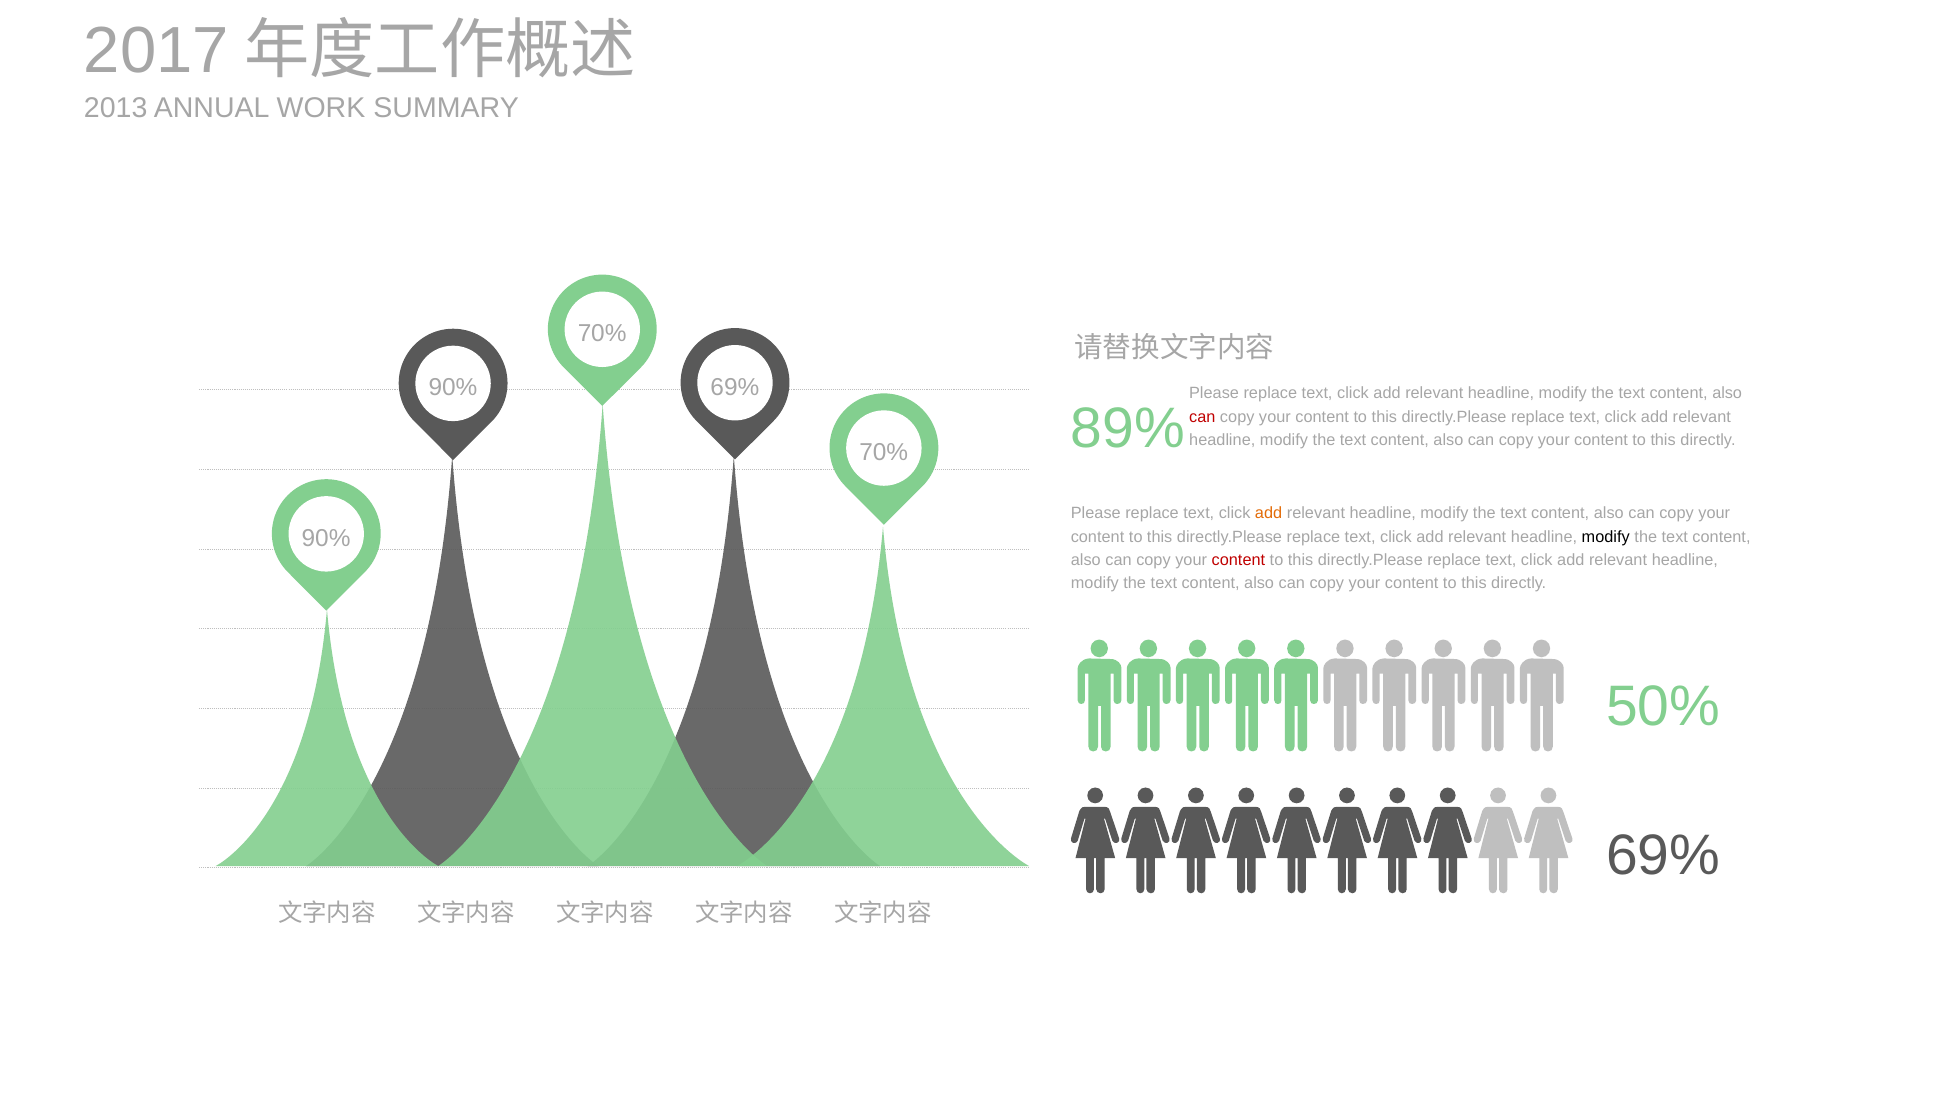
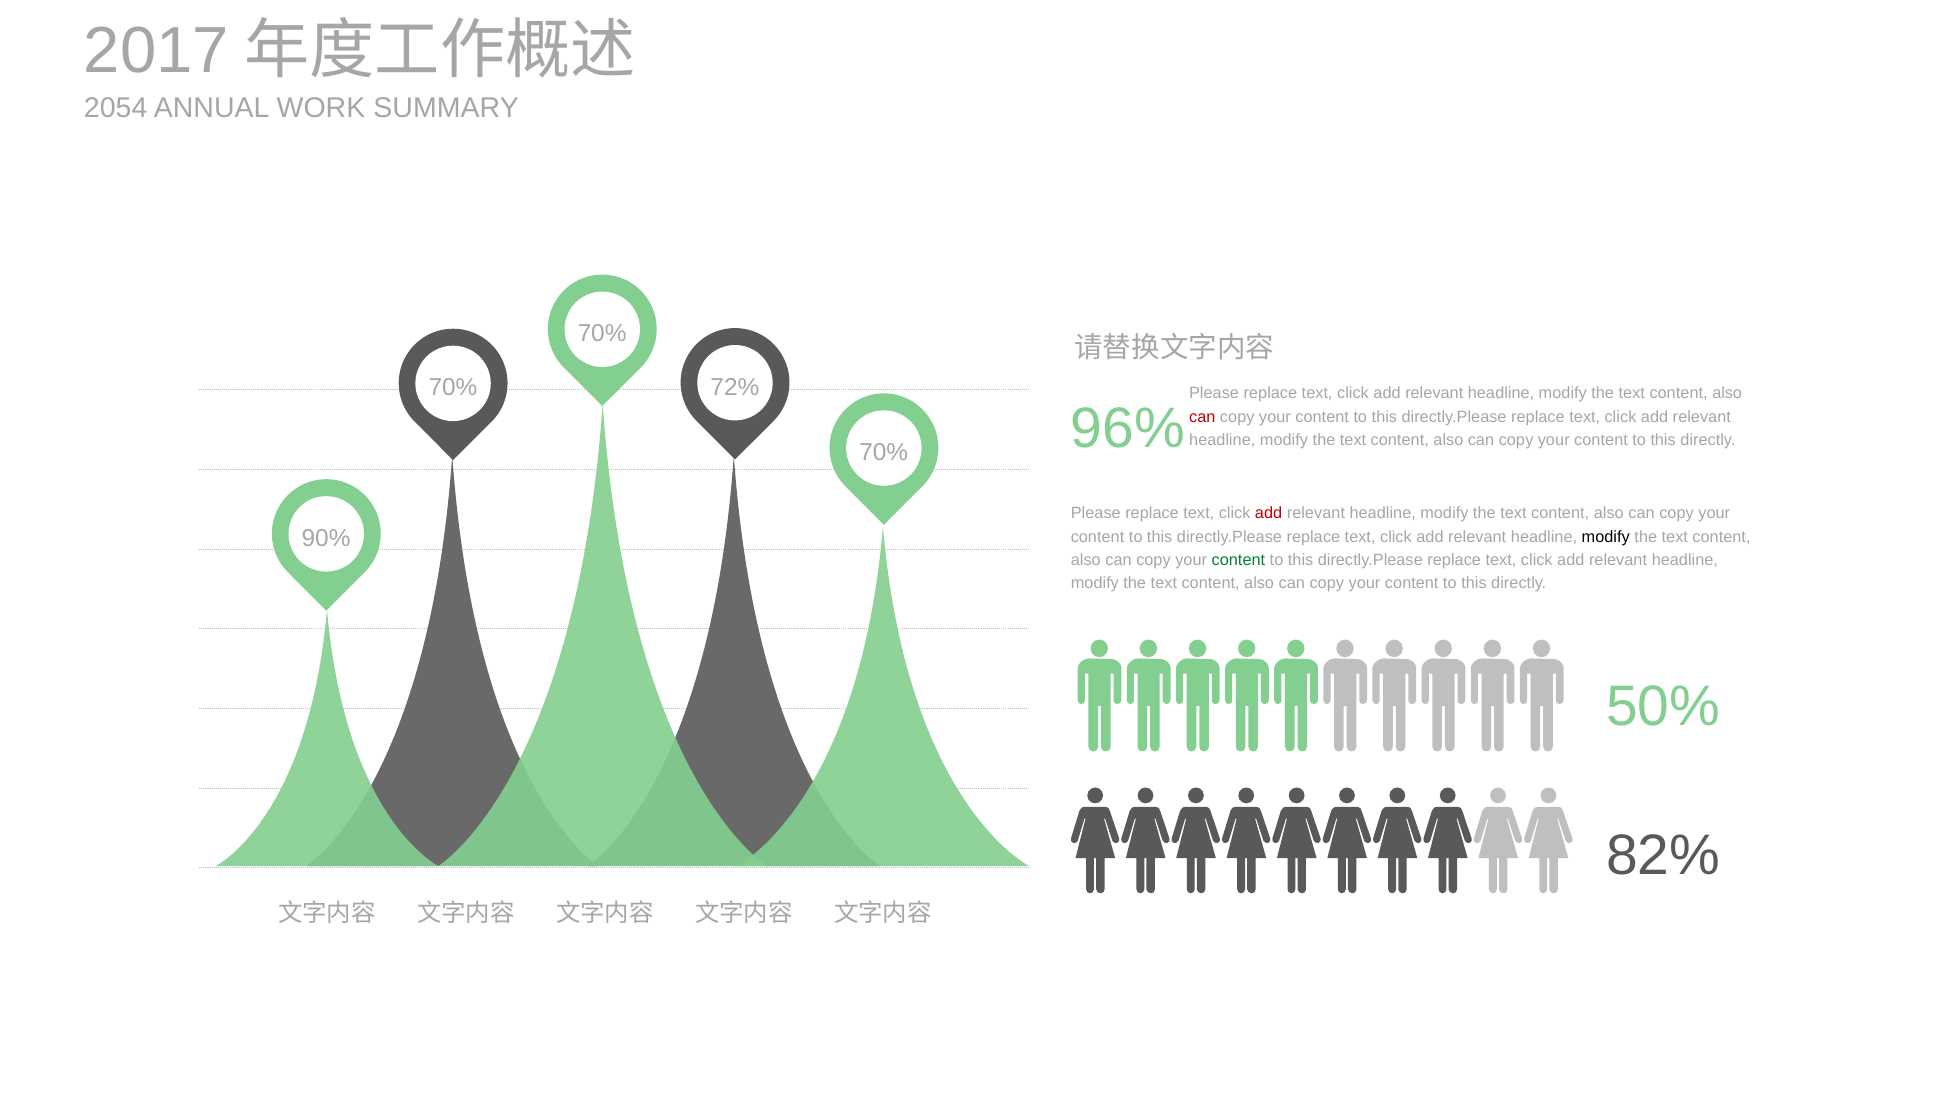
2013: 2013 -> 2054
69% at (735, 387): 69% -> 72%
90% at (453, 388): 90% -> 70%
89%: 89% -> 96%
add at (1269, 513) colour: orange -> red
content at (1238, 560) colour: red -> green
69% at (1663, 855): 69% -> 82%
